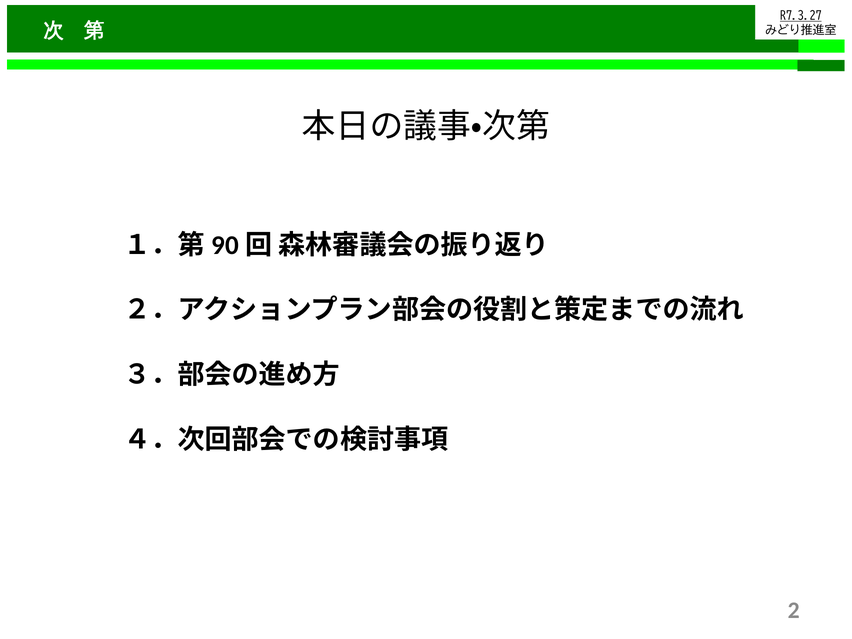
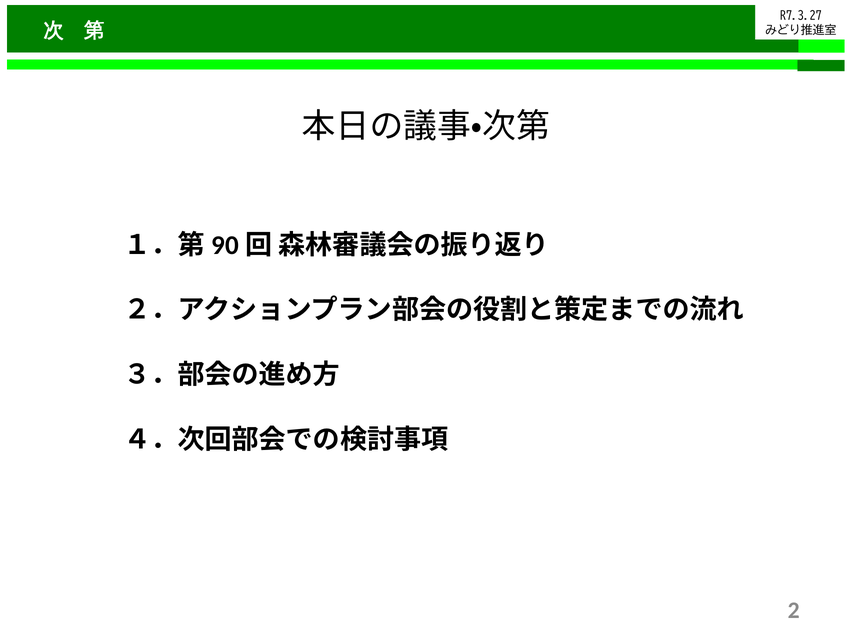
R7.3.27 underline: present -> none
